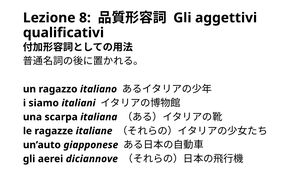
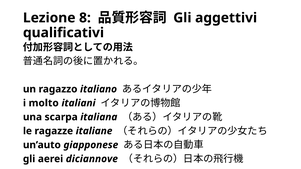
siamo: siamo -> molto
